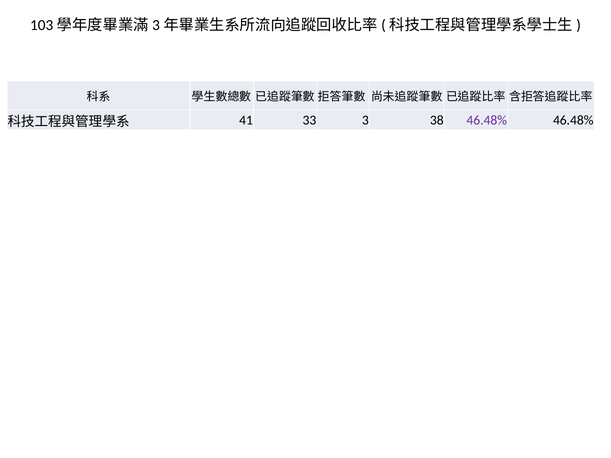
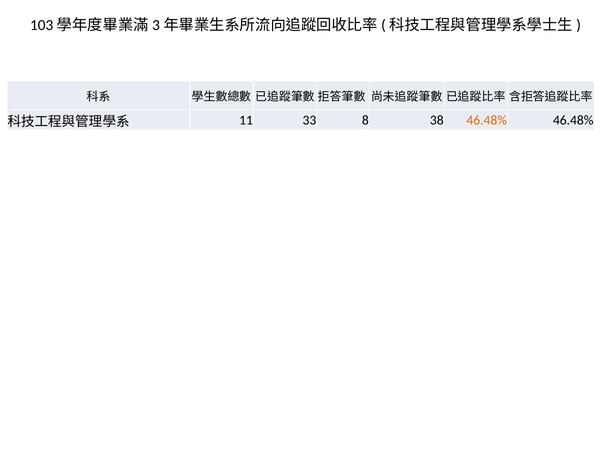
41: 41 -> 11
3: 3 -> 8
46.48% at (487, 120) colour: purple -> orange
